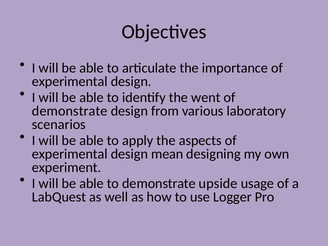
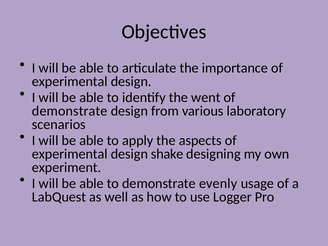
mean: mean -> shake
upside: upside -> evenly
